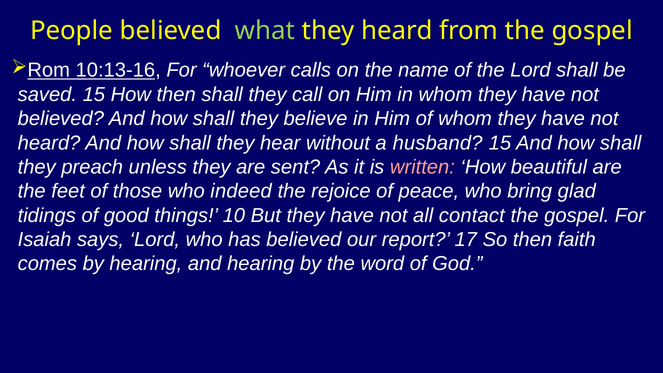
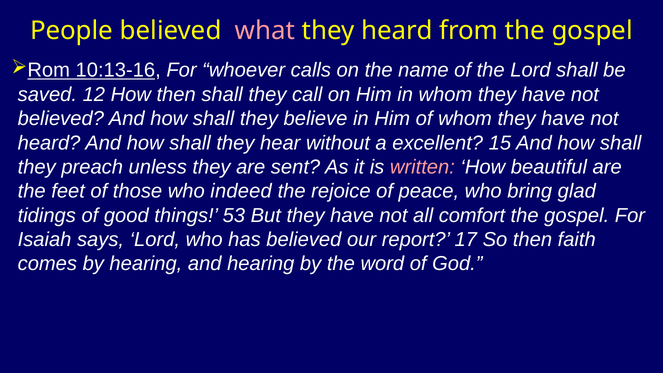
what colour: light green -> pink
saved 15: 15 -> 12
husband: husband -> excellent
10: 10 -> 53
contact: contact -> comfort
